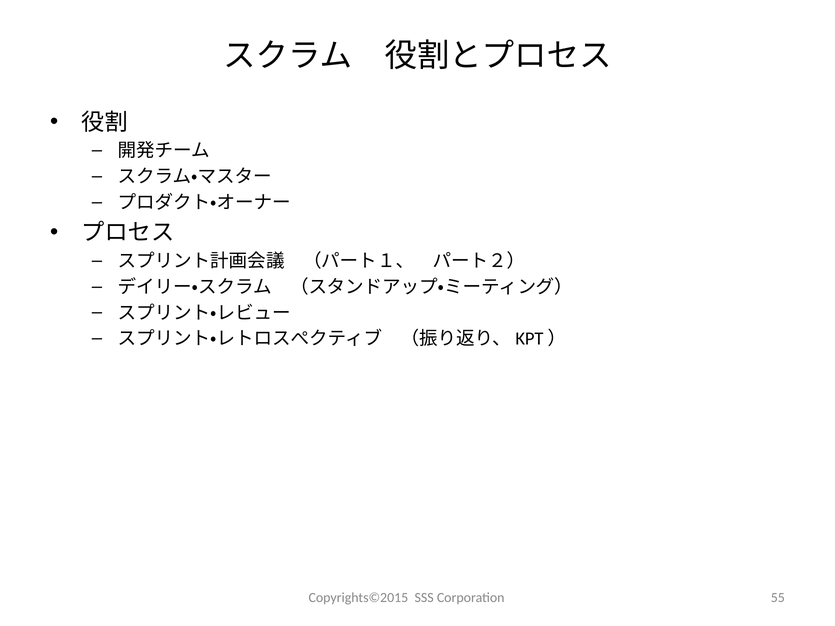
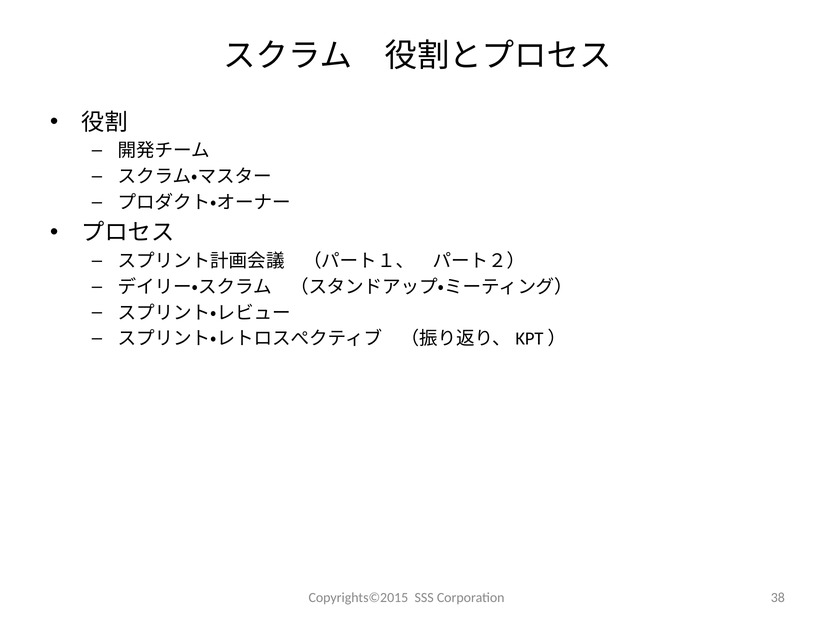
55: 55 -> 38
